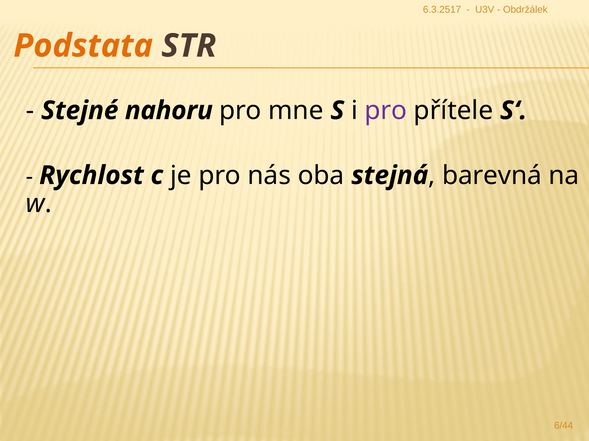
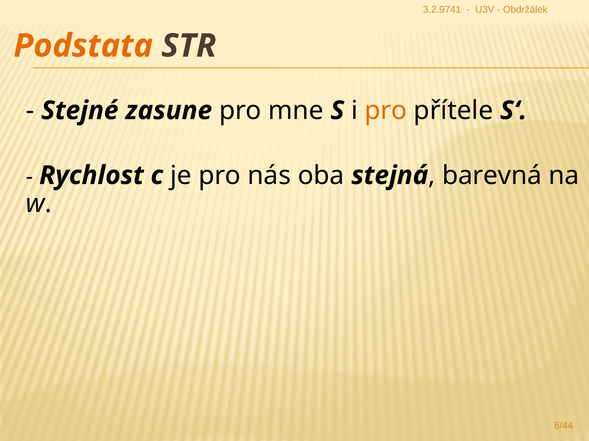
6.3.2517: 6.3.2517 -> 3.2.9741
nahoru: nahoru -> zasune
pro at (386, 111) colour: purple -> orange
